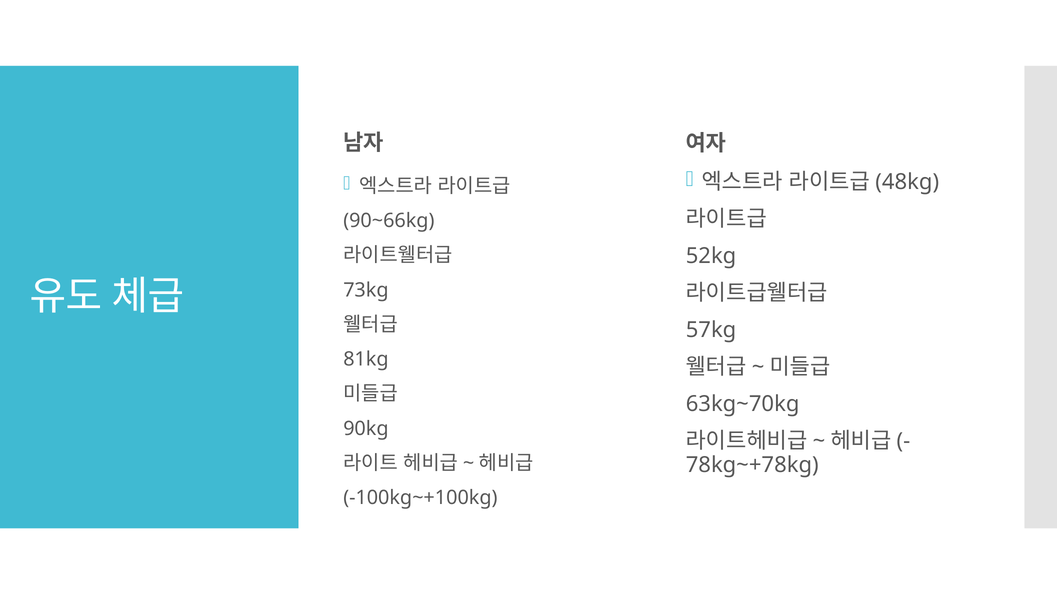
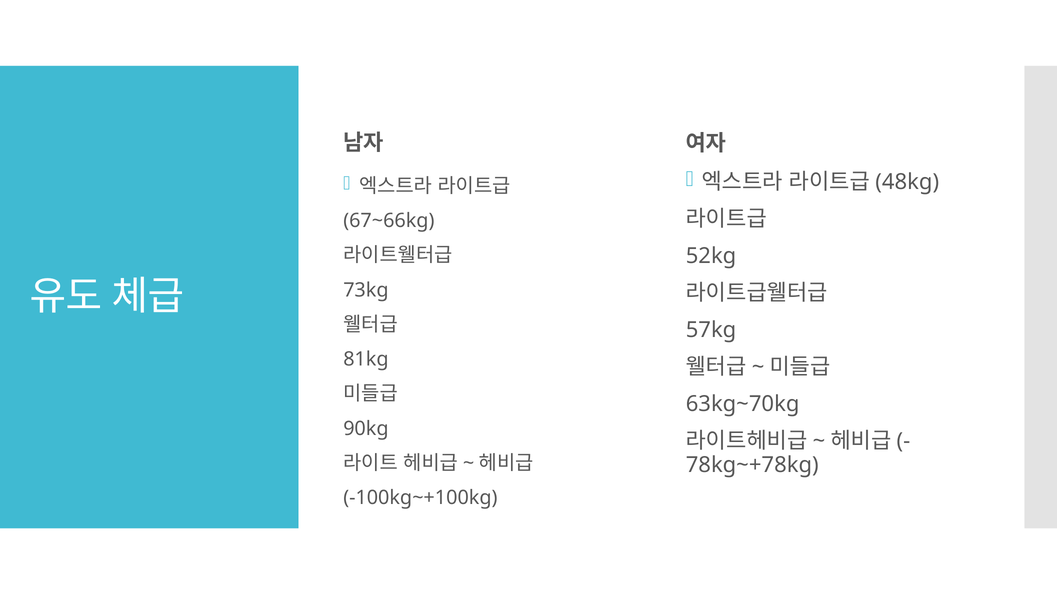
90~66kg: 90~66kg -> 67~66kg
